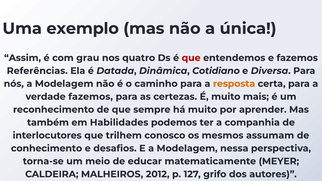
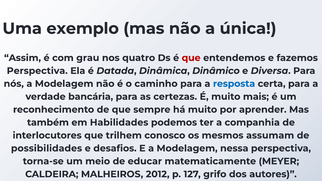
Referências at (37, 71): Referências -> Perspectiva
Cotidiano: Cotidiano -> Dinâmico
resposta colour: orange -> blue
verdade fazemos: fazemos -> bancária
conhecimento: conhecimento -> possibilidades
